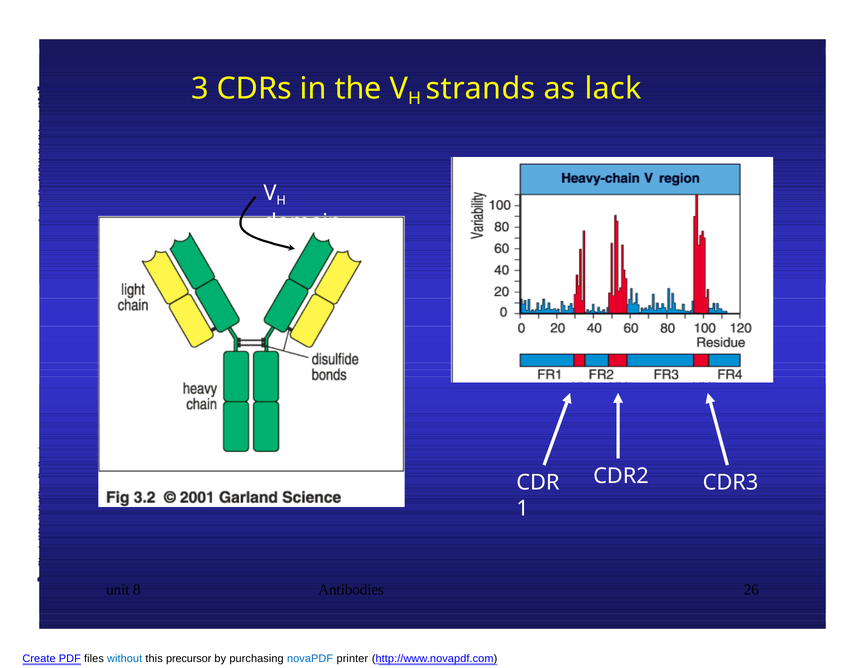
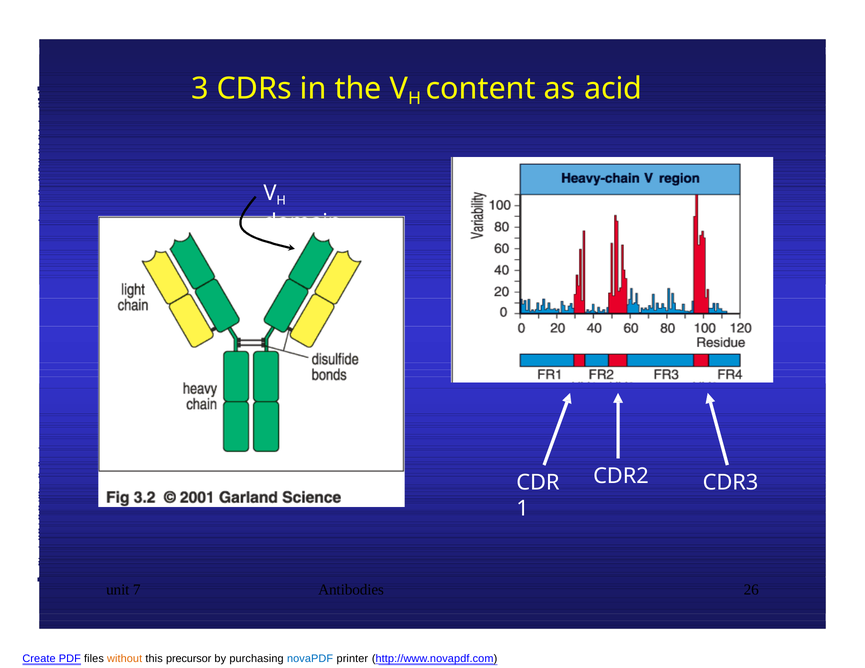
strands: strands -> content
lack: lack -> acid
8: 8 -> 7
without colour: blue -> orange
